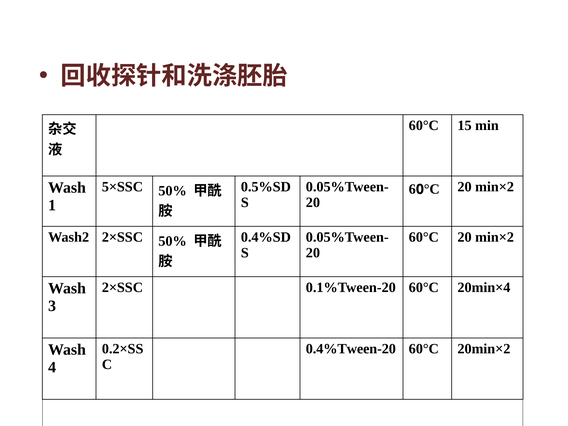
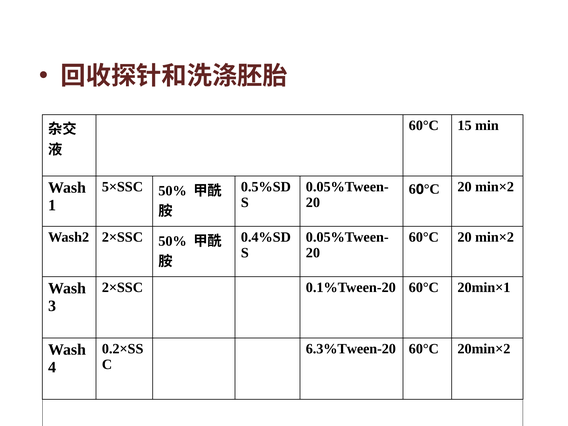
20min×4: 20min×4 -> 20min×1
0.4%Tween-20: 0.4%Tween-20 -> 6.3%Tween-20
